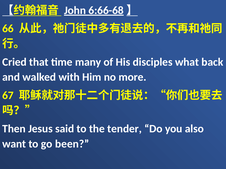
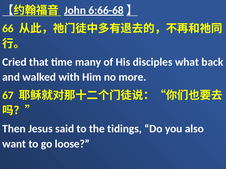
tender: tender -> tidings
been: been -> loose
